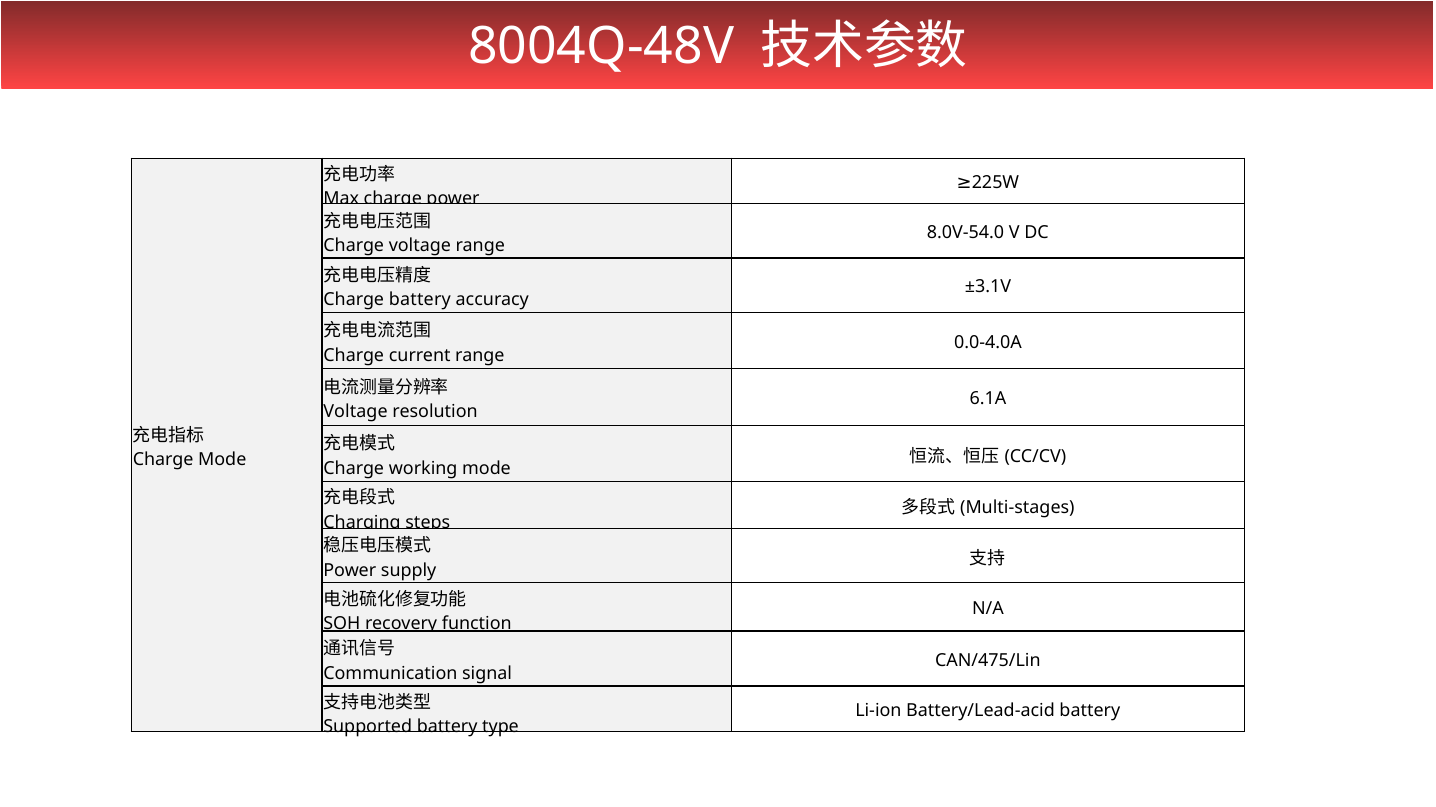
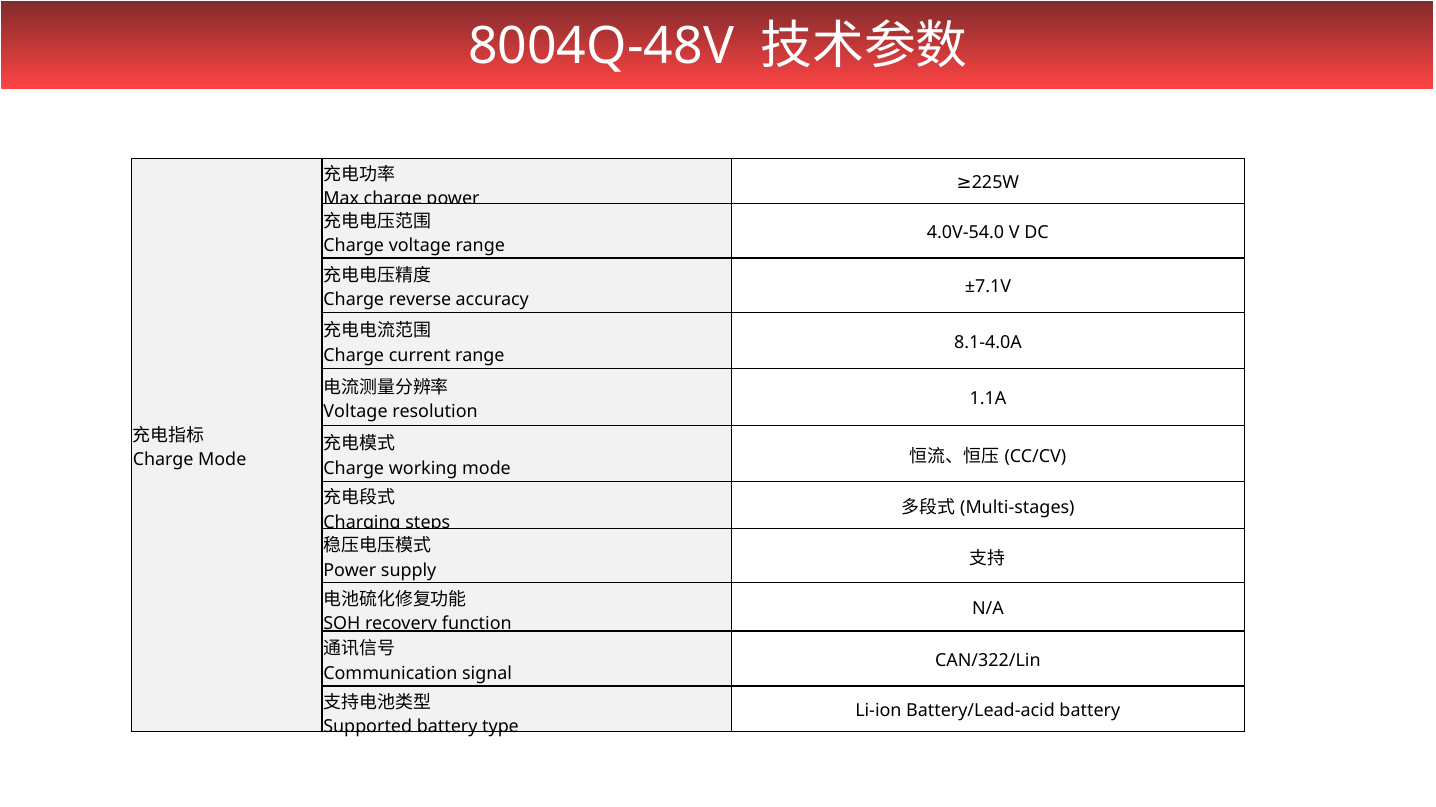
8.0V-54.0: 8.0V-54.0 -> 4.0V-54.0
±3.1V: ±3.1V -> ±7.1V
Charge battery: battery -> reverse
0.0-4.0A: 0.0-4.0A -> 8.1-4.0A
6.1A: 6.1A -> 1.1A
CAN/475/Lin: CAN/475/Lin -> CAN/322/Lin
